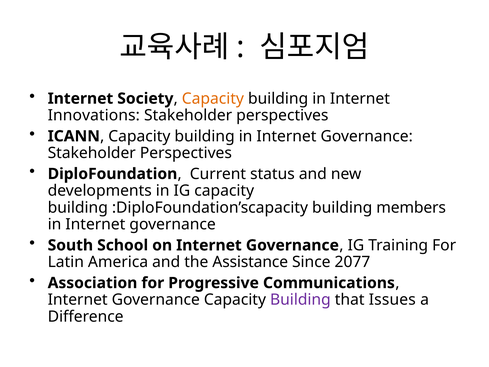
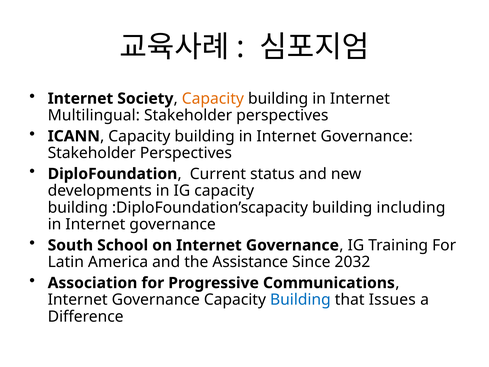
Innovations: Innovations -> Multilingual
members: members -> including
2077: 2077 -> 2032
Building at (300, 300) colour: purple -> blue
